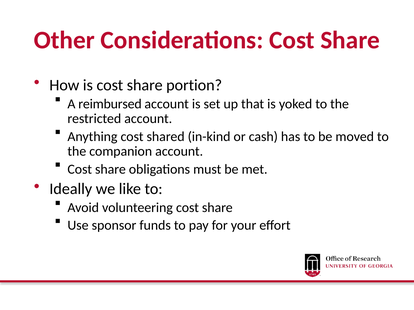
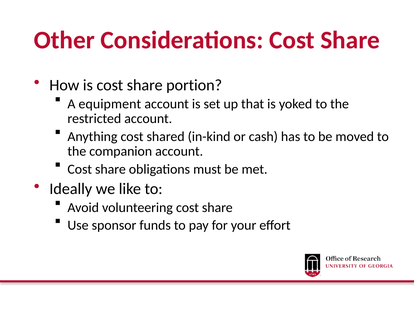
reimbursed: reimbursed -> equipment
